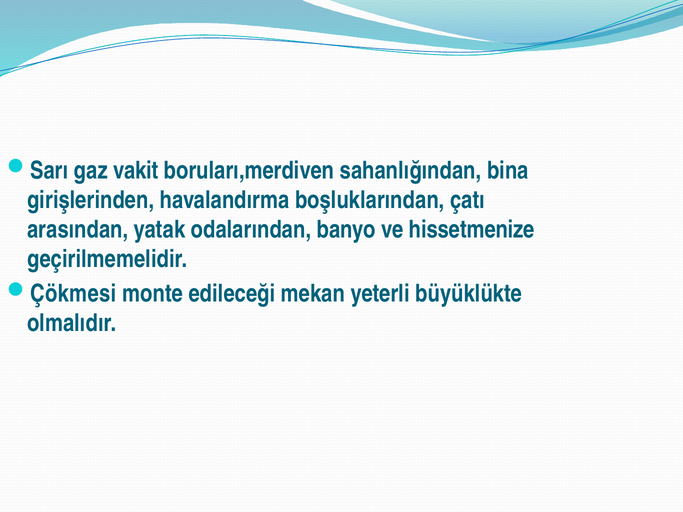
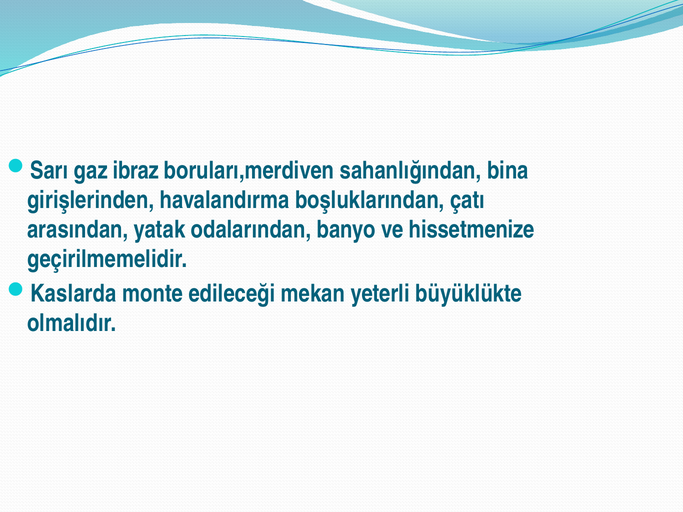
vakit: vakit -> ibraz
Çökmesi: Çökmesi -> Kaslarda
